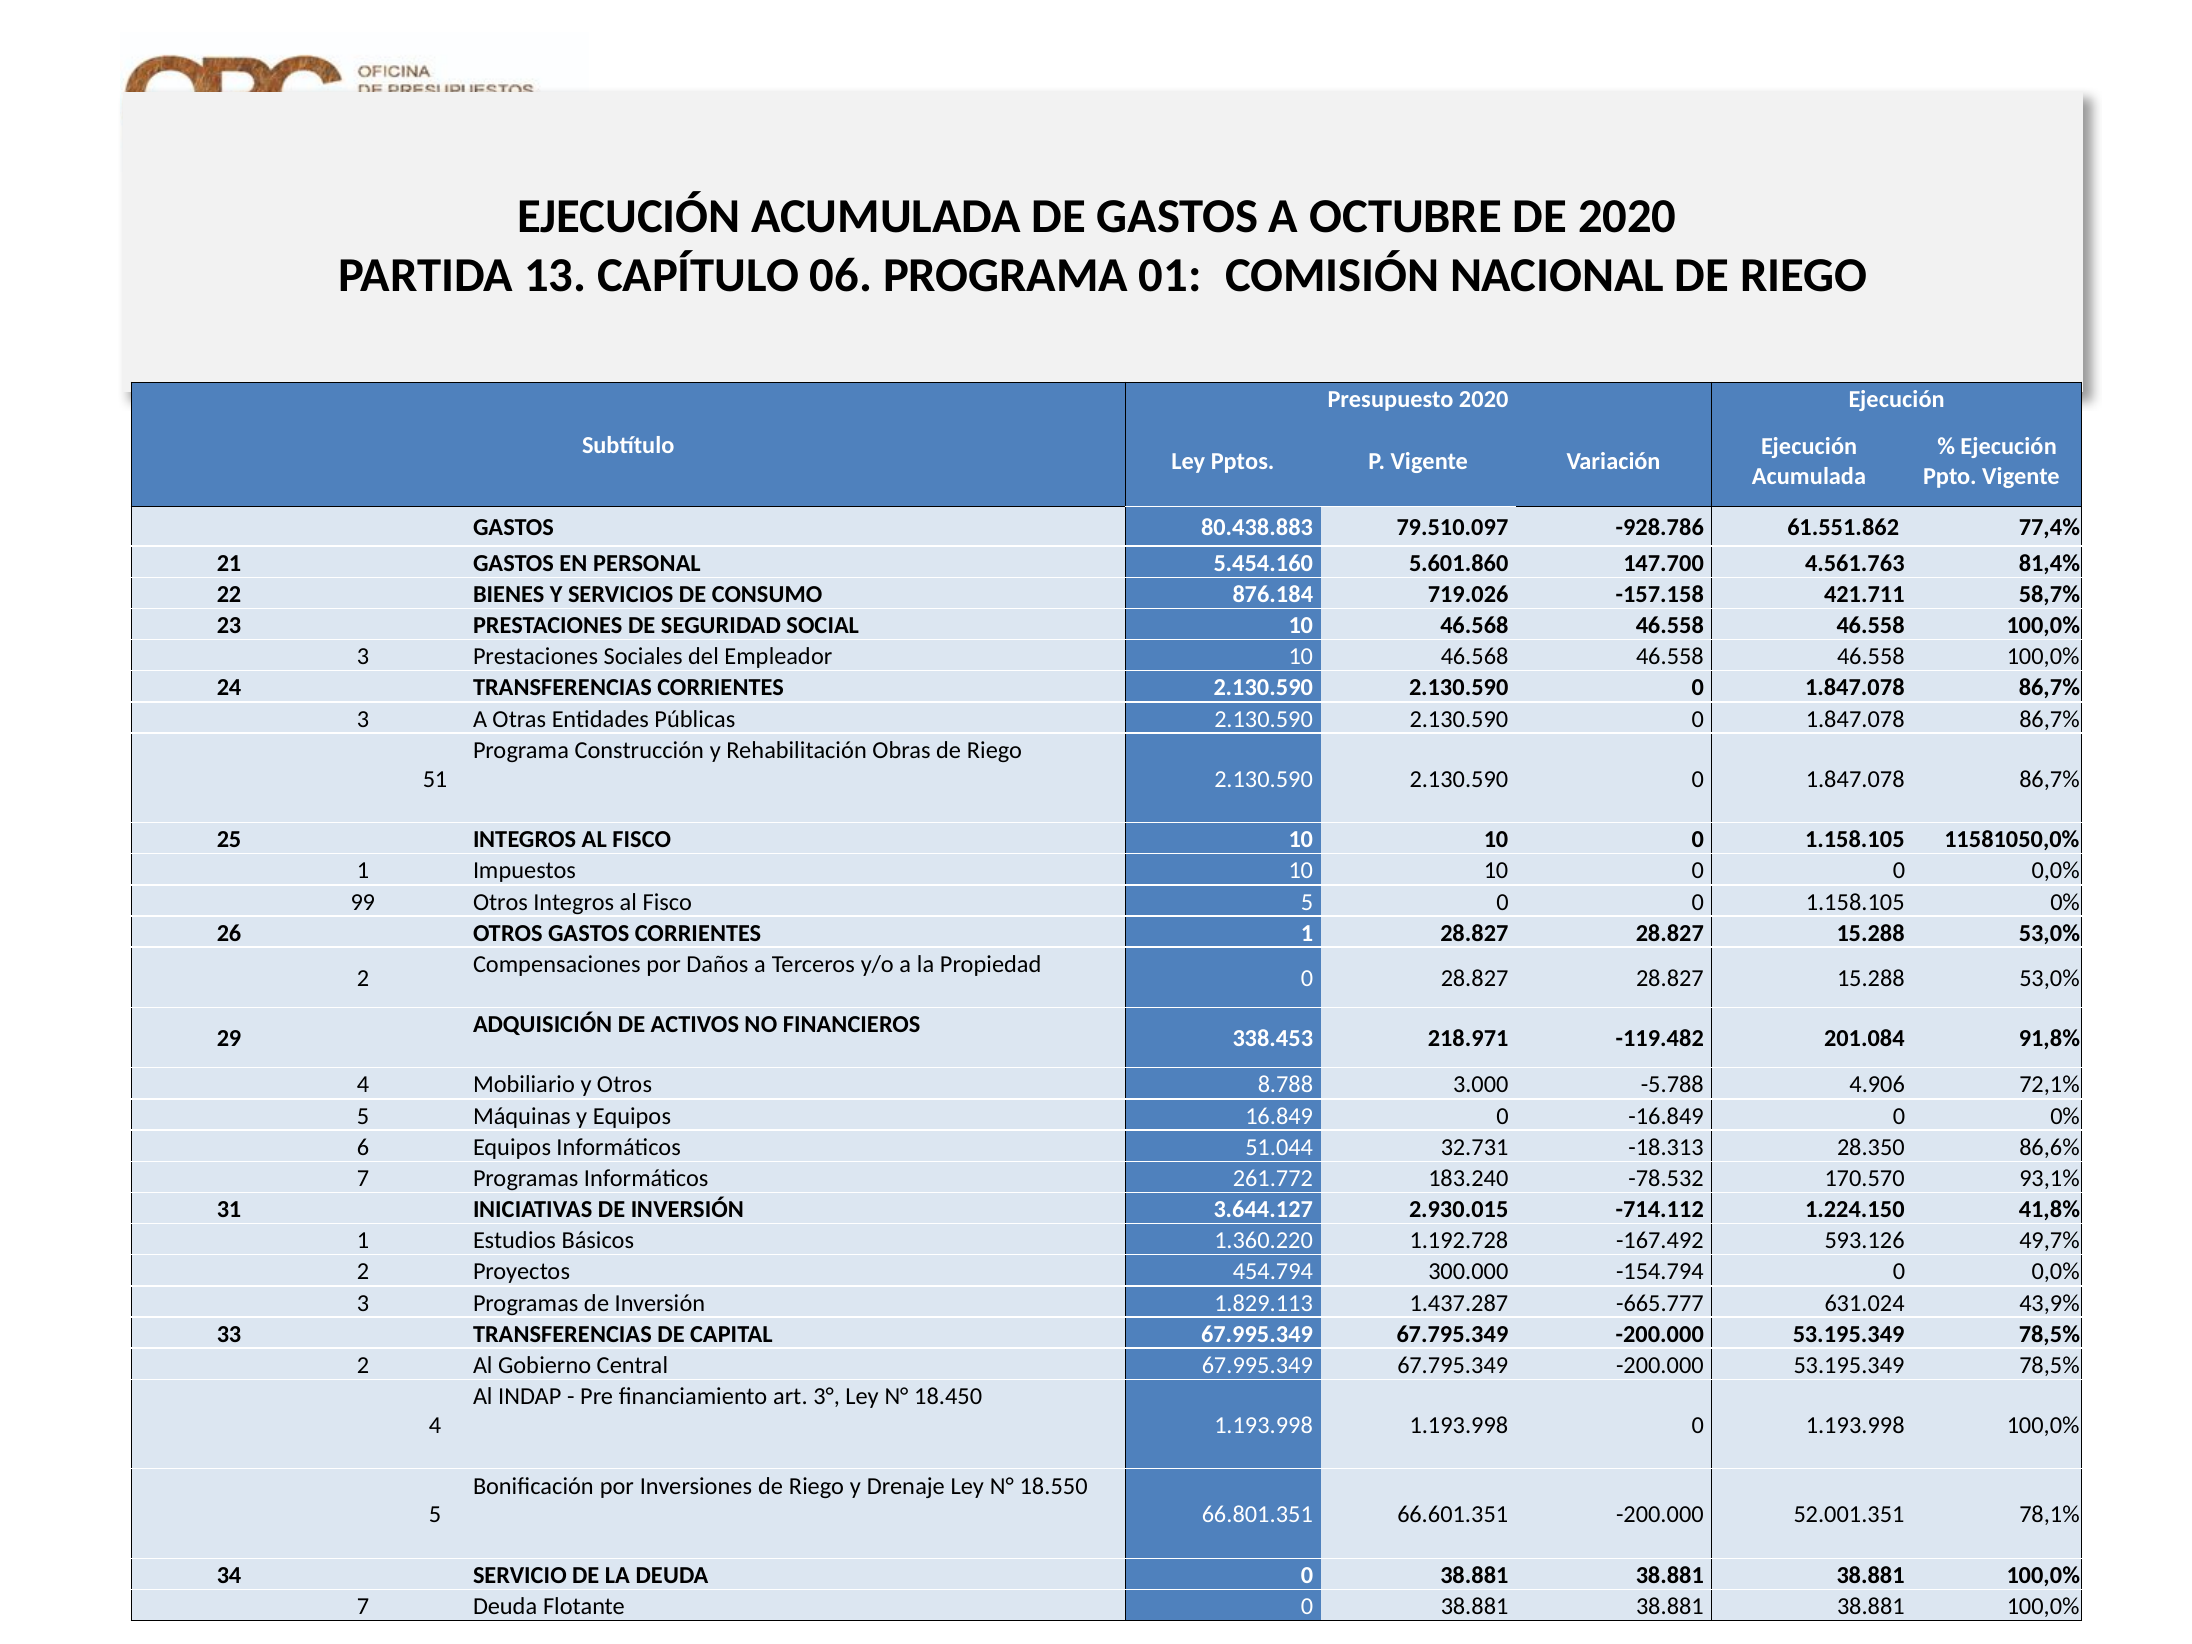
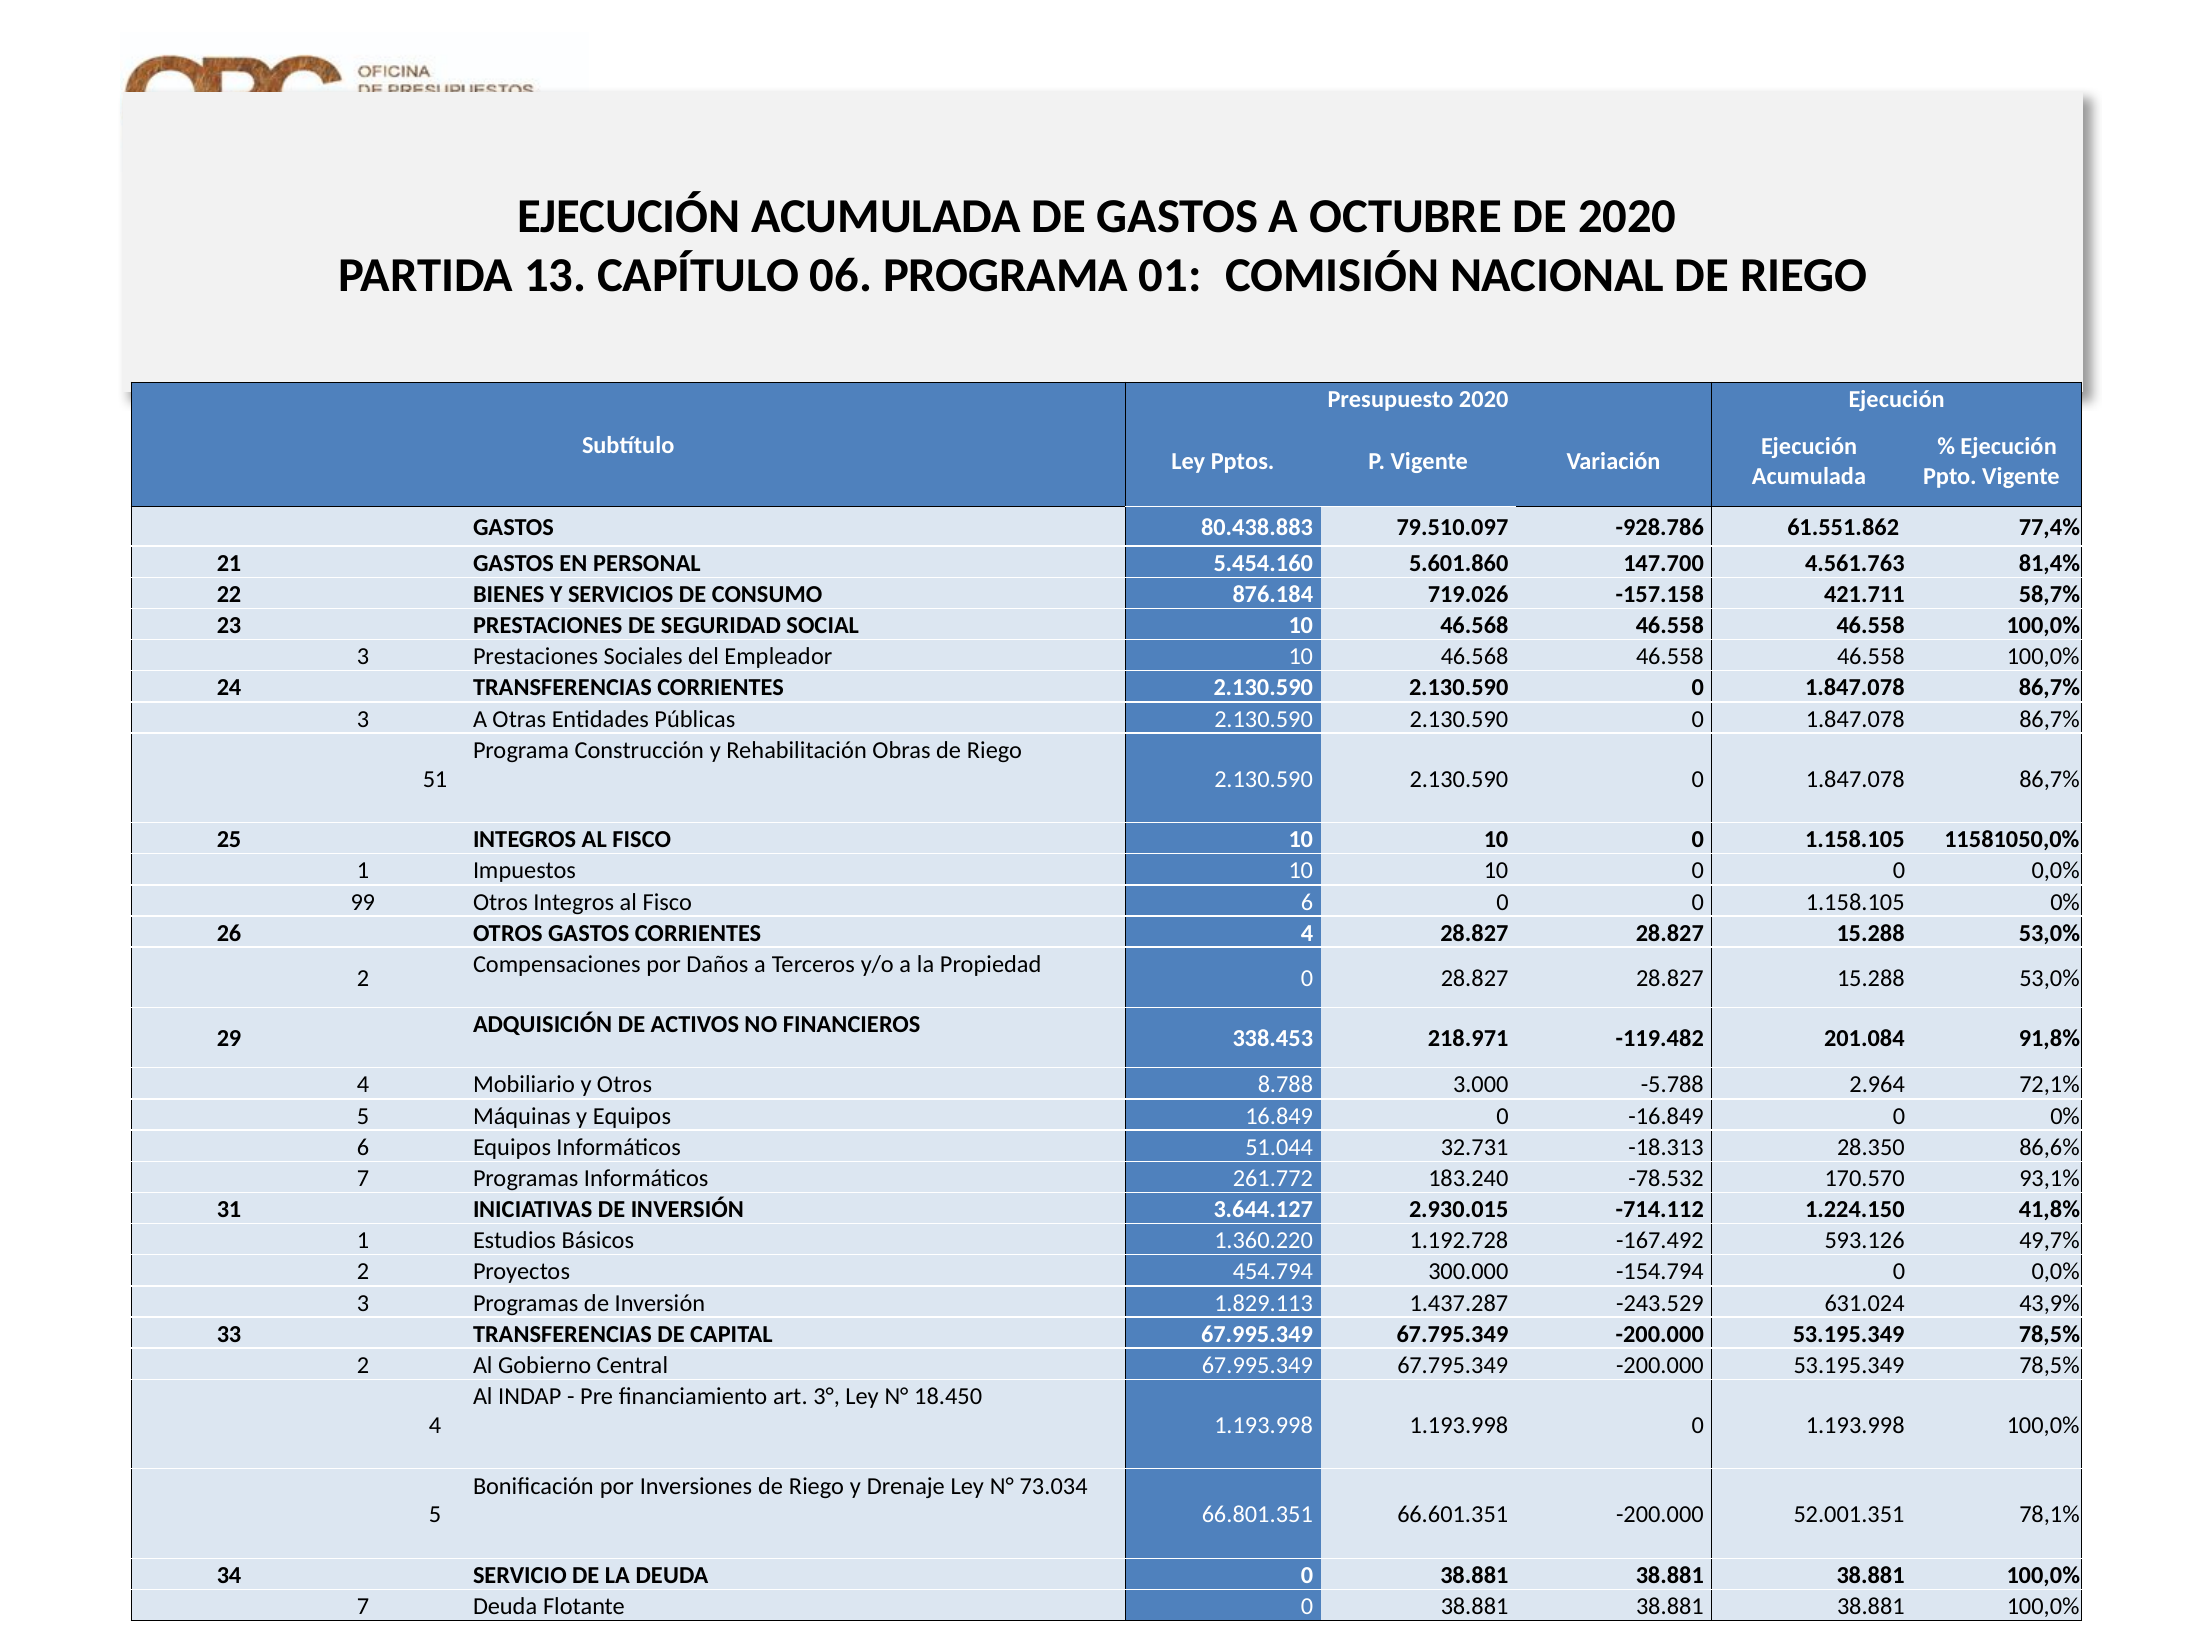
Fisco 5: 5 -> 6
CORRIENTES 1: 1 -> 4
4.906: 4.906 -> 2.964
-665.777: -665.777 -> -243.529
18.550: 18.550 -> 73.034
